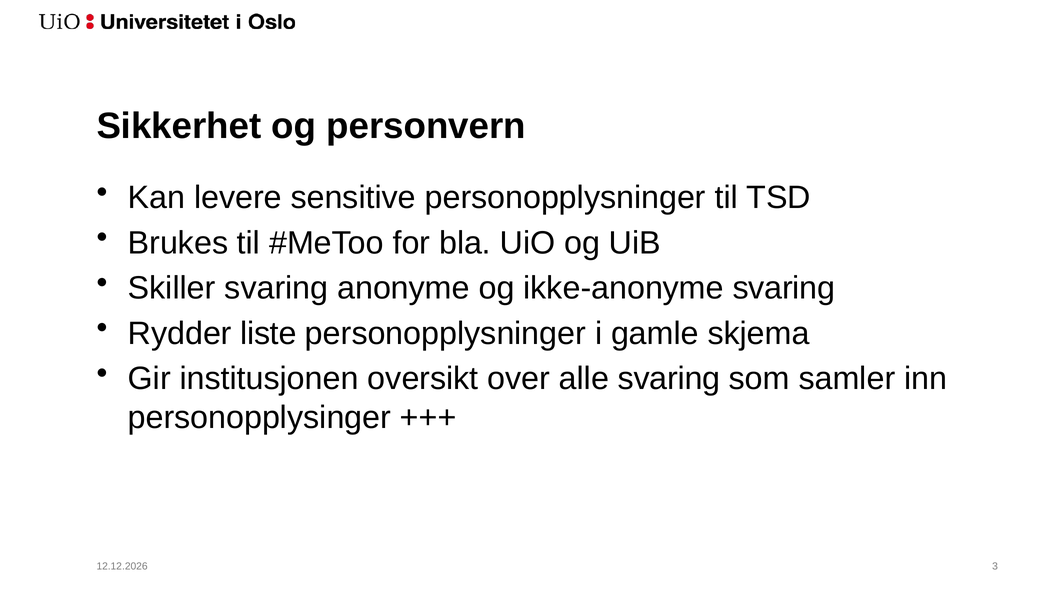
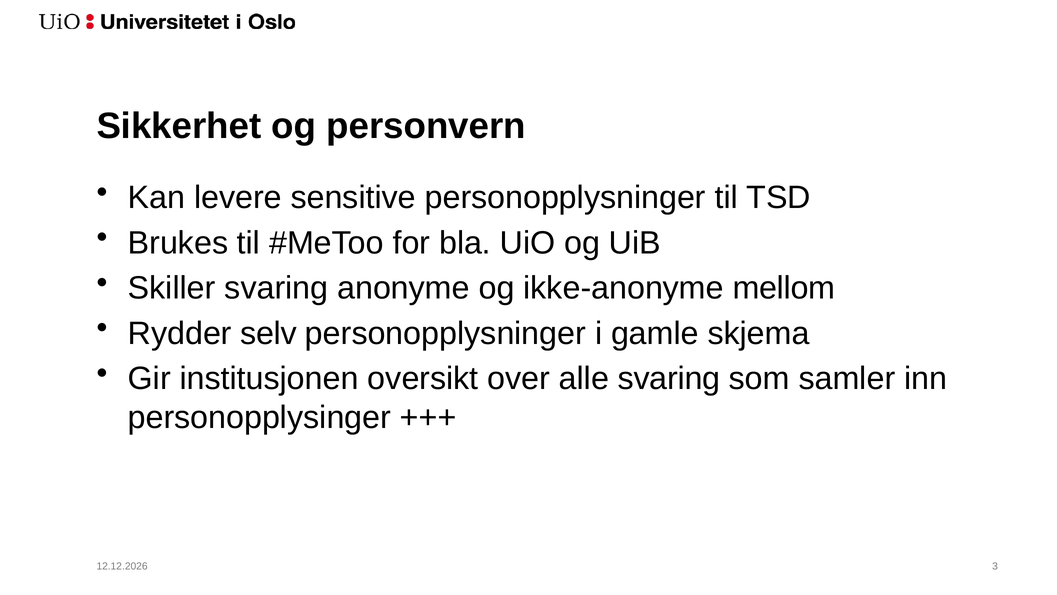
ikke-anonyme svaring: svaring -> mellom
liste: liste -> selv
